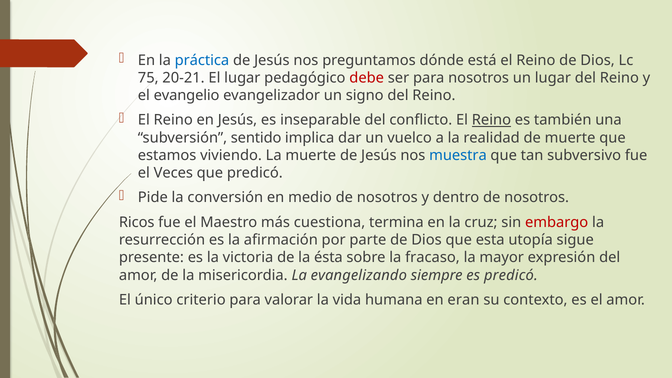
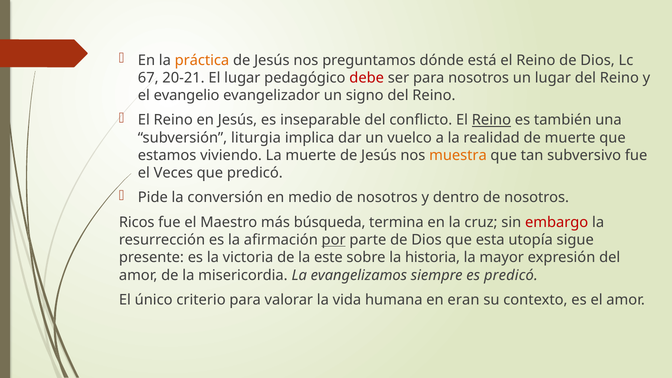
práctica colour: blue -> orange
75: 75 -> 67
sentido: sentido -> liturgia
muestra colour: blue -> orange
cuestiona: cuestiona -> búsqueda
por underline: none -> present
ésta: ésta -> este
fracaso: fracaso -> historia
evangelizando: evangelizando -> evangelizamos
